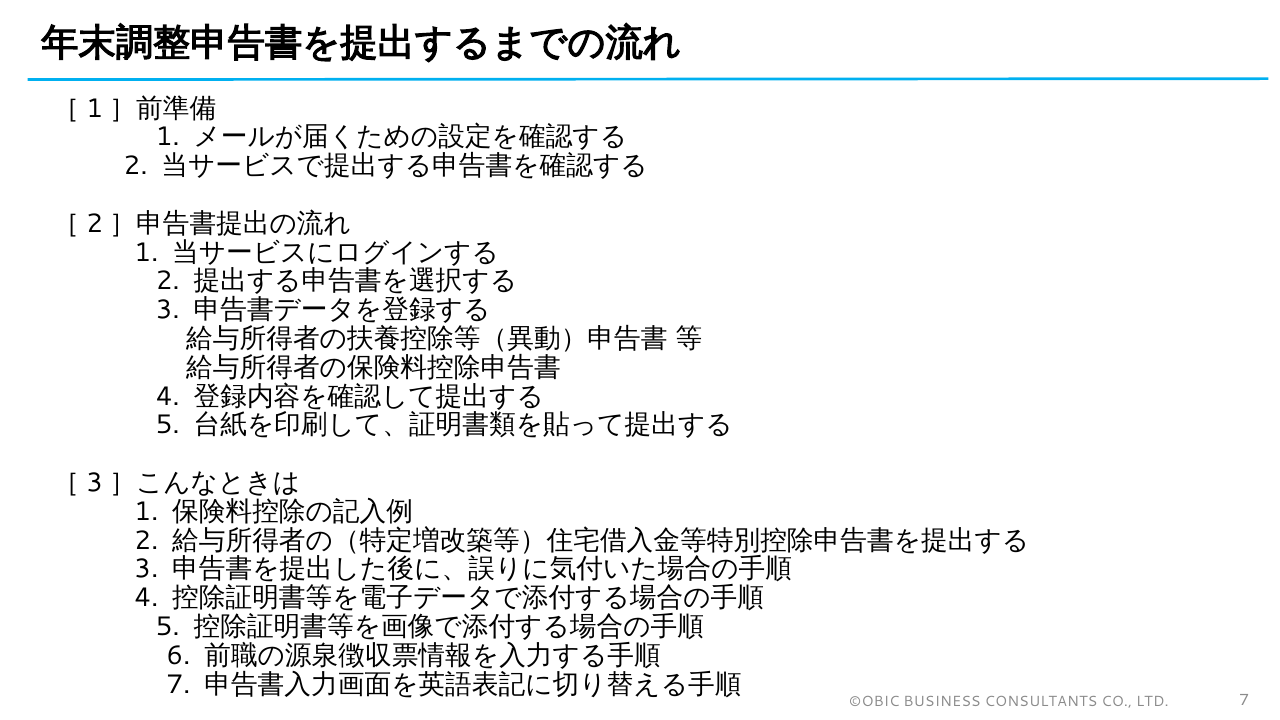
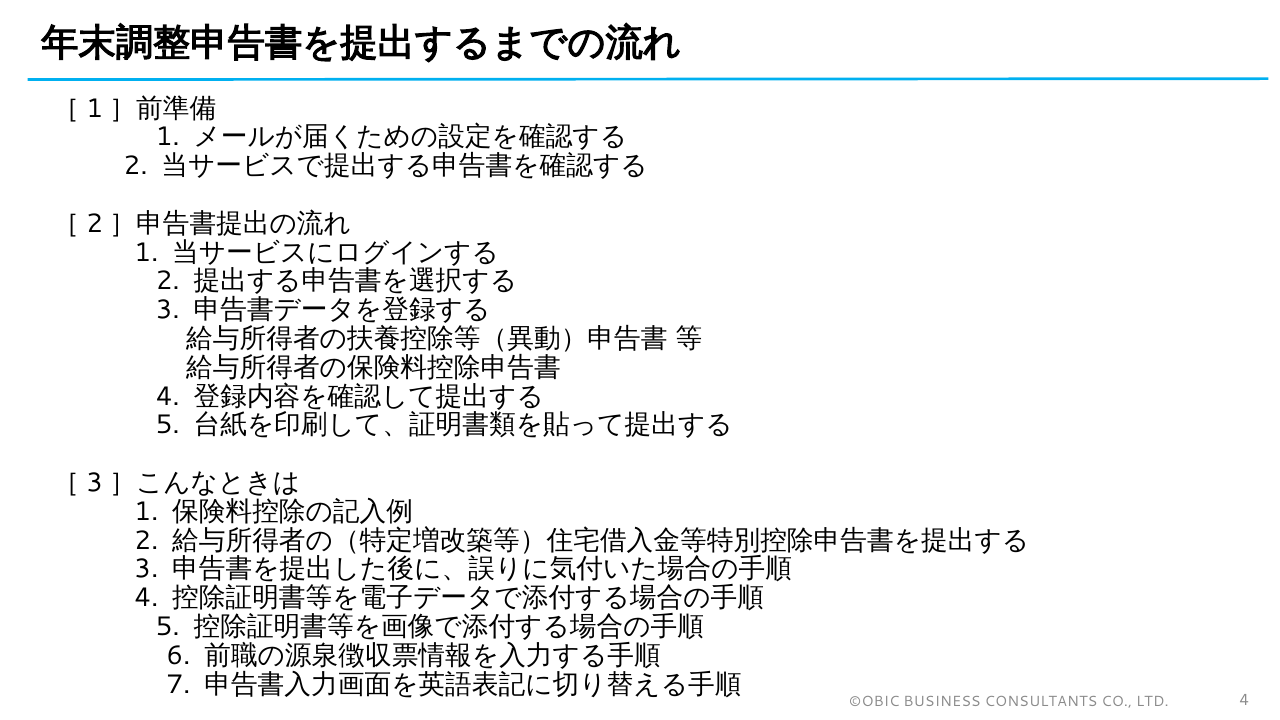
LTD 7: 7 -> 4
